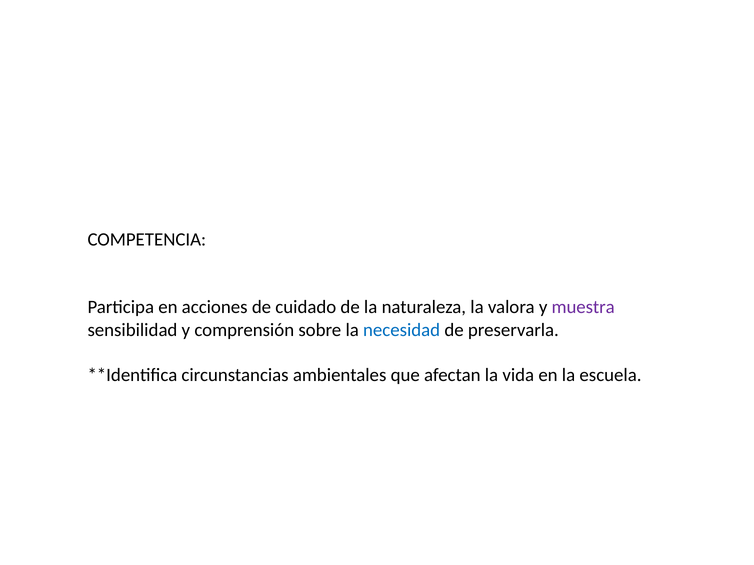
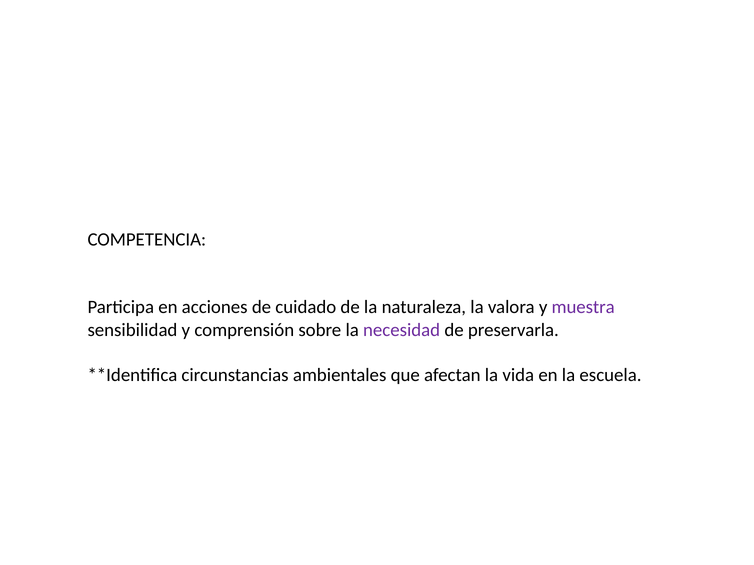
necesidad colour: blue -> purple
